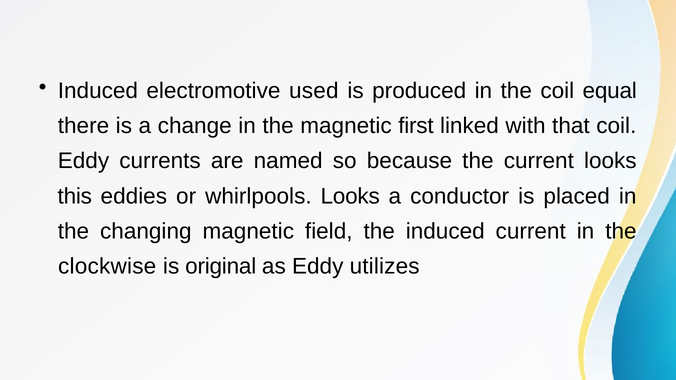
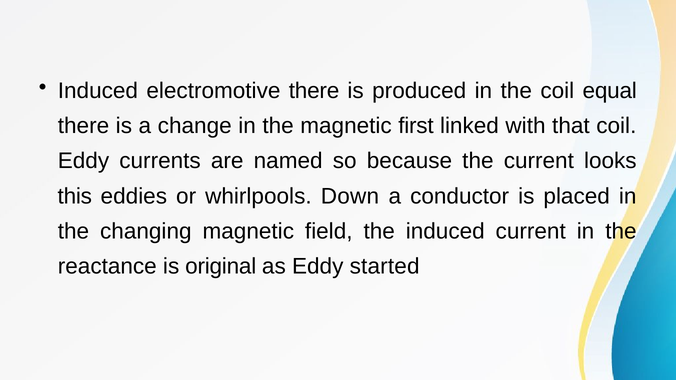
electromotive used: used -> there
whirlpools Looks: Looks -> Down
clockwise: clockwise -> reactance
utilizes: utilizes -> started
